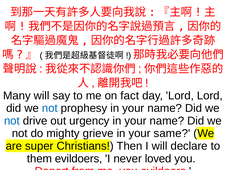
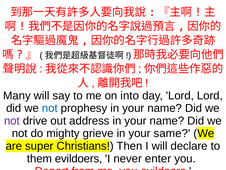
fact: fact -> into
not at (12, 120) colour: blue -> purple
urgency: urgency -> address
loved: loved -> enter
